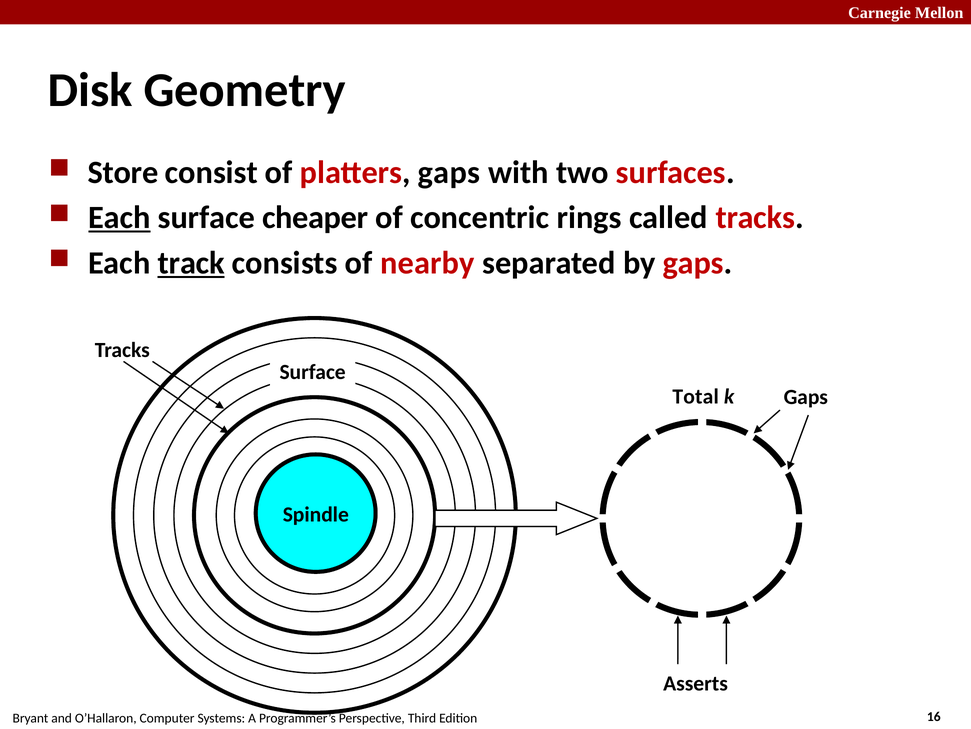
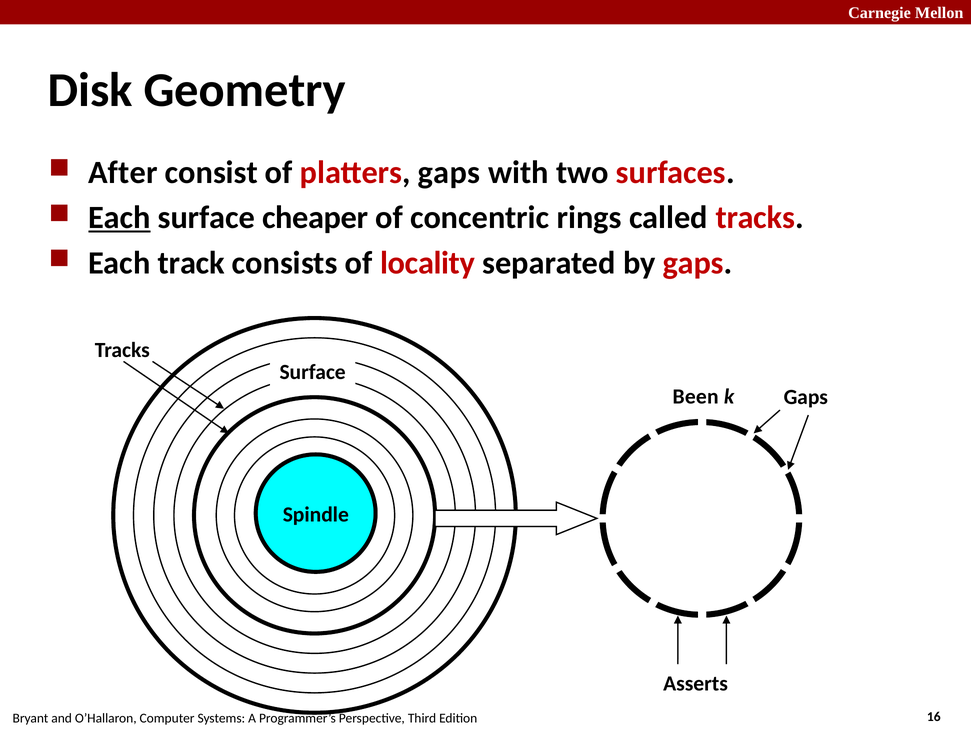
Store: Store -> After
track underline: present -> none
nearby: nearby -> locality
Total: Total -> Been
